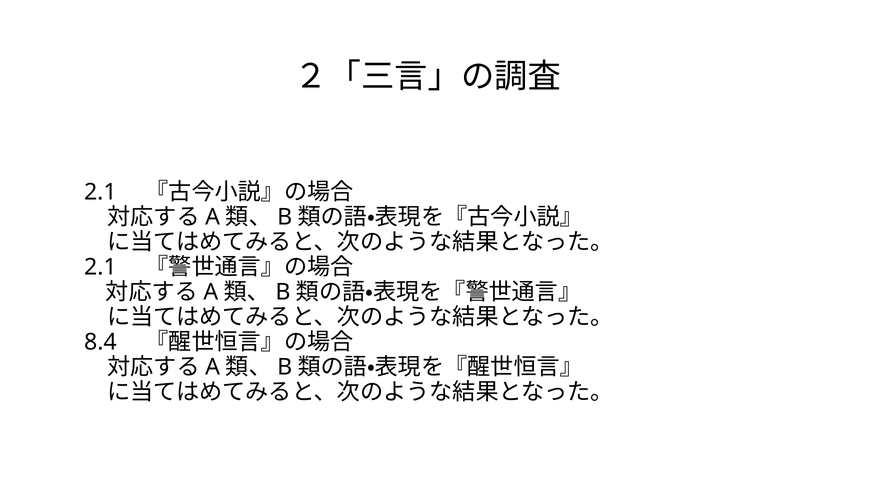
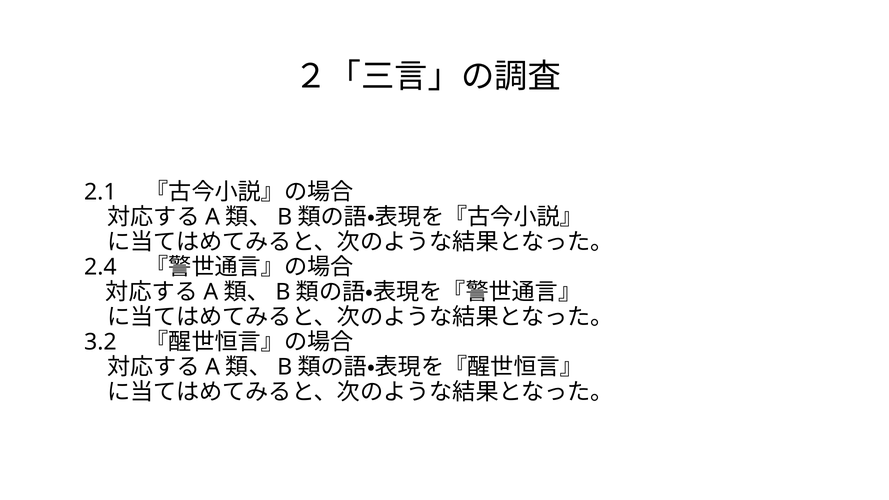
2.1 at (100, 267): 2.1 -> 2.4
8.4: 8.4 -> 3.2
